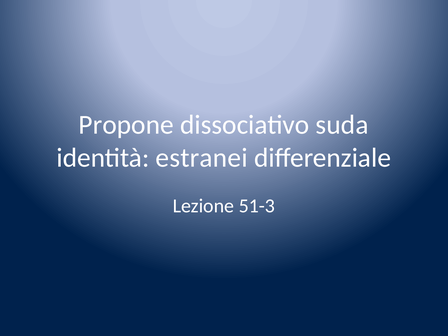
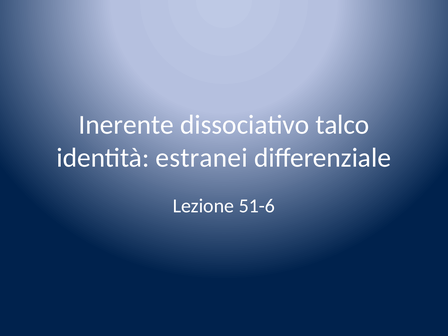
Propone: Propone -> Inerente
suda: suda -> talco
51-3: 51-3 -> 51-6
